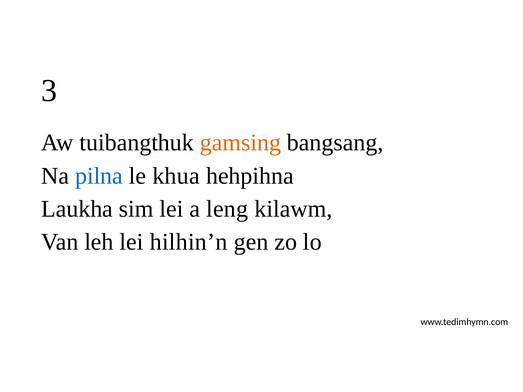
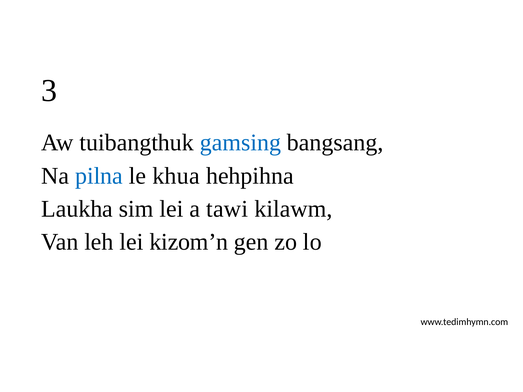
gamsing colour: orange -> blue
leng: leng -> tawi
hilhin’n: hilhin’n -> kizom’n
